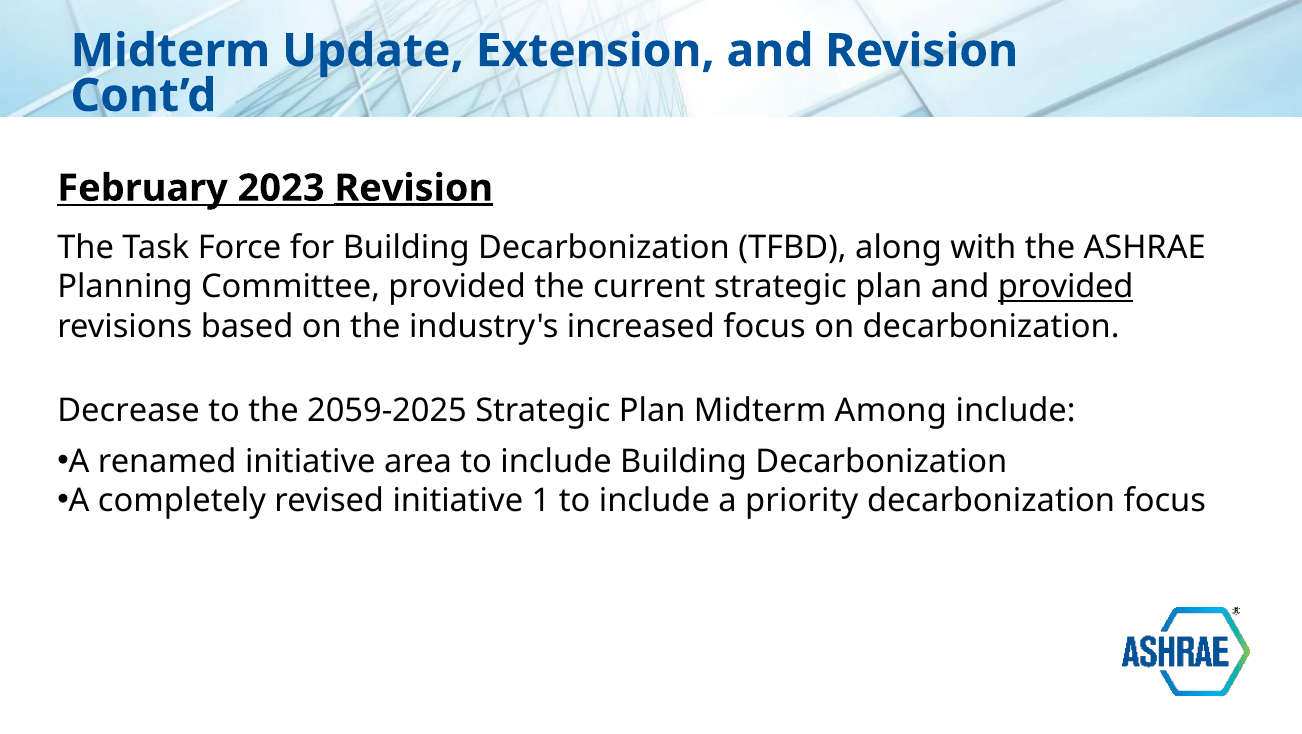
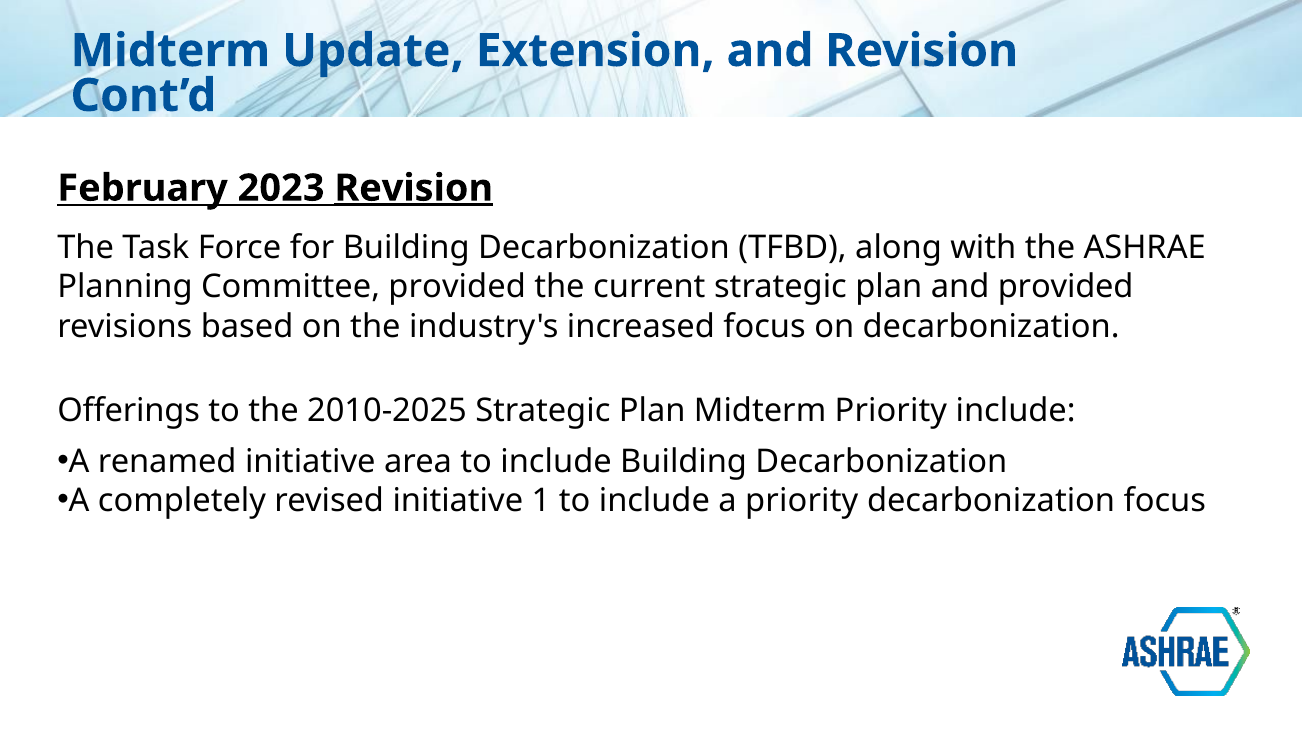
provided at (1066, 287) underline: present -> none
Decrease: Decrease -> Offerings
2059-2025: 2059-2025 -> 2010-2025
Midterm Among: Among -> Priority
